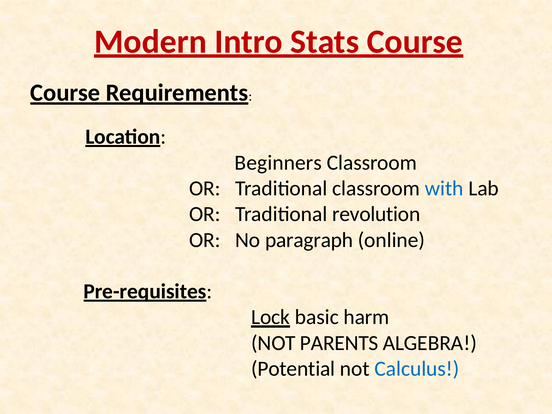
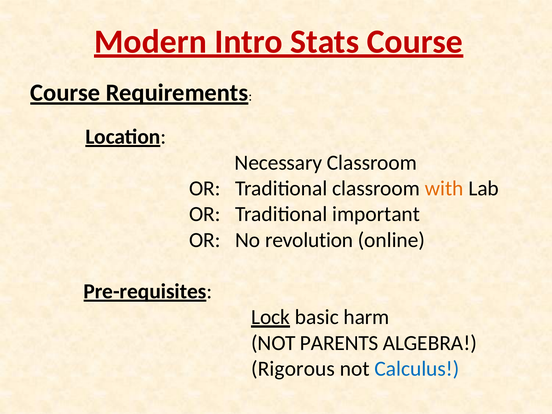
Beginners: Beginners -> Necessary
with colour: blue -> orange
revolution: revolution -> important
paragraph: paragraph -> revolution
Potential: Potential -> Rigorous
